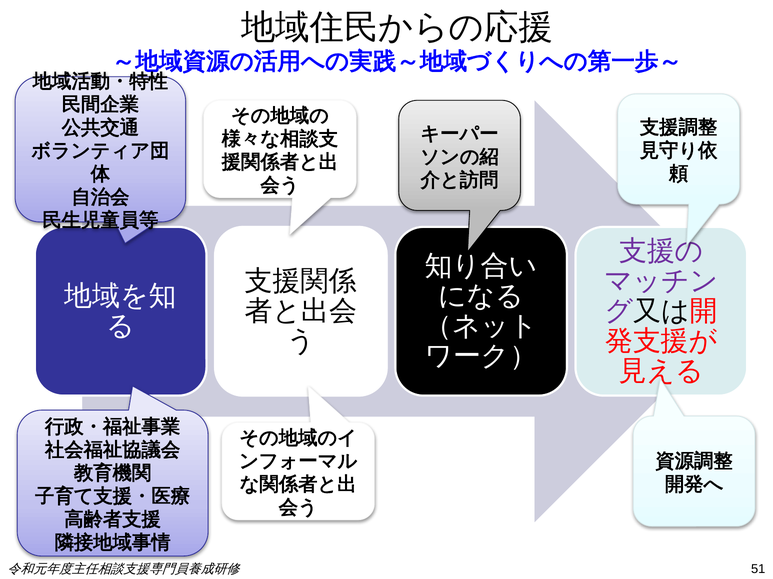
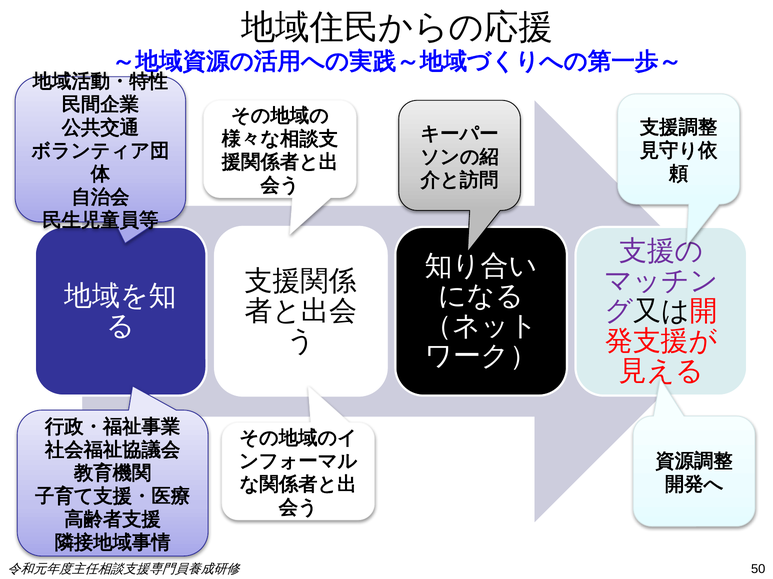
51: 51 -> 50
